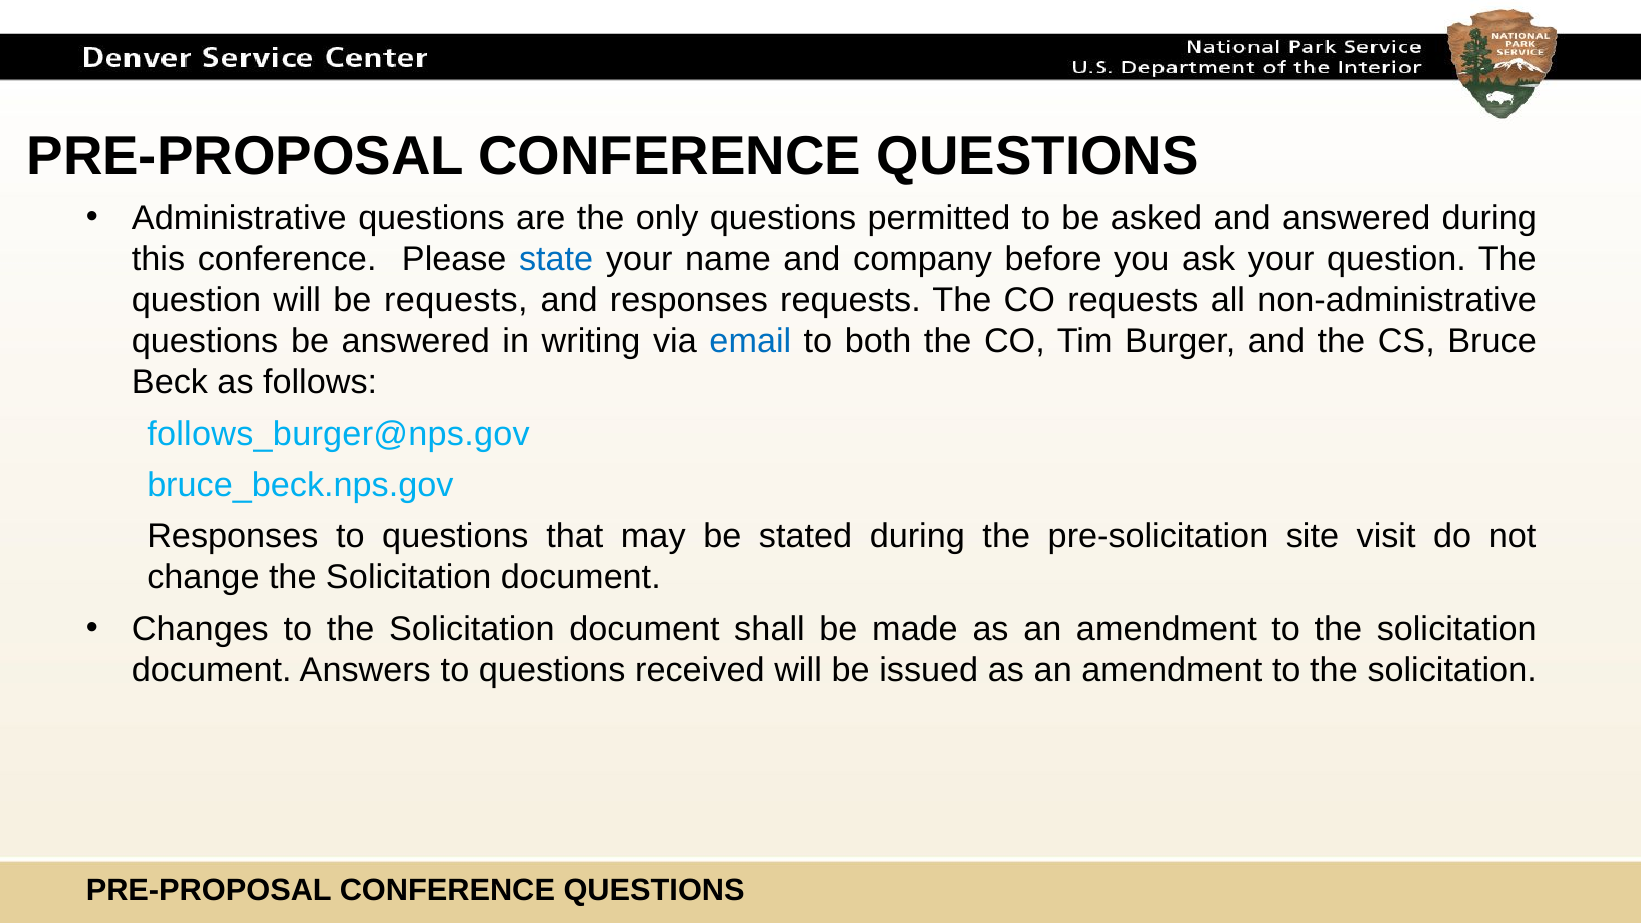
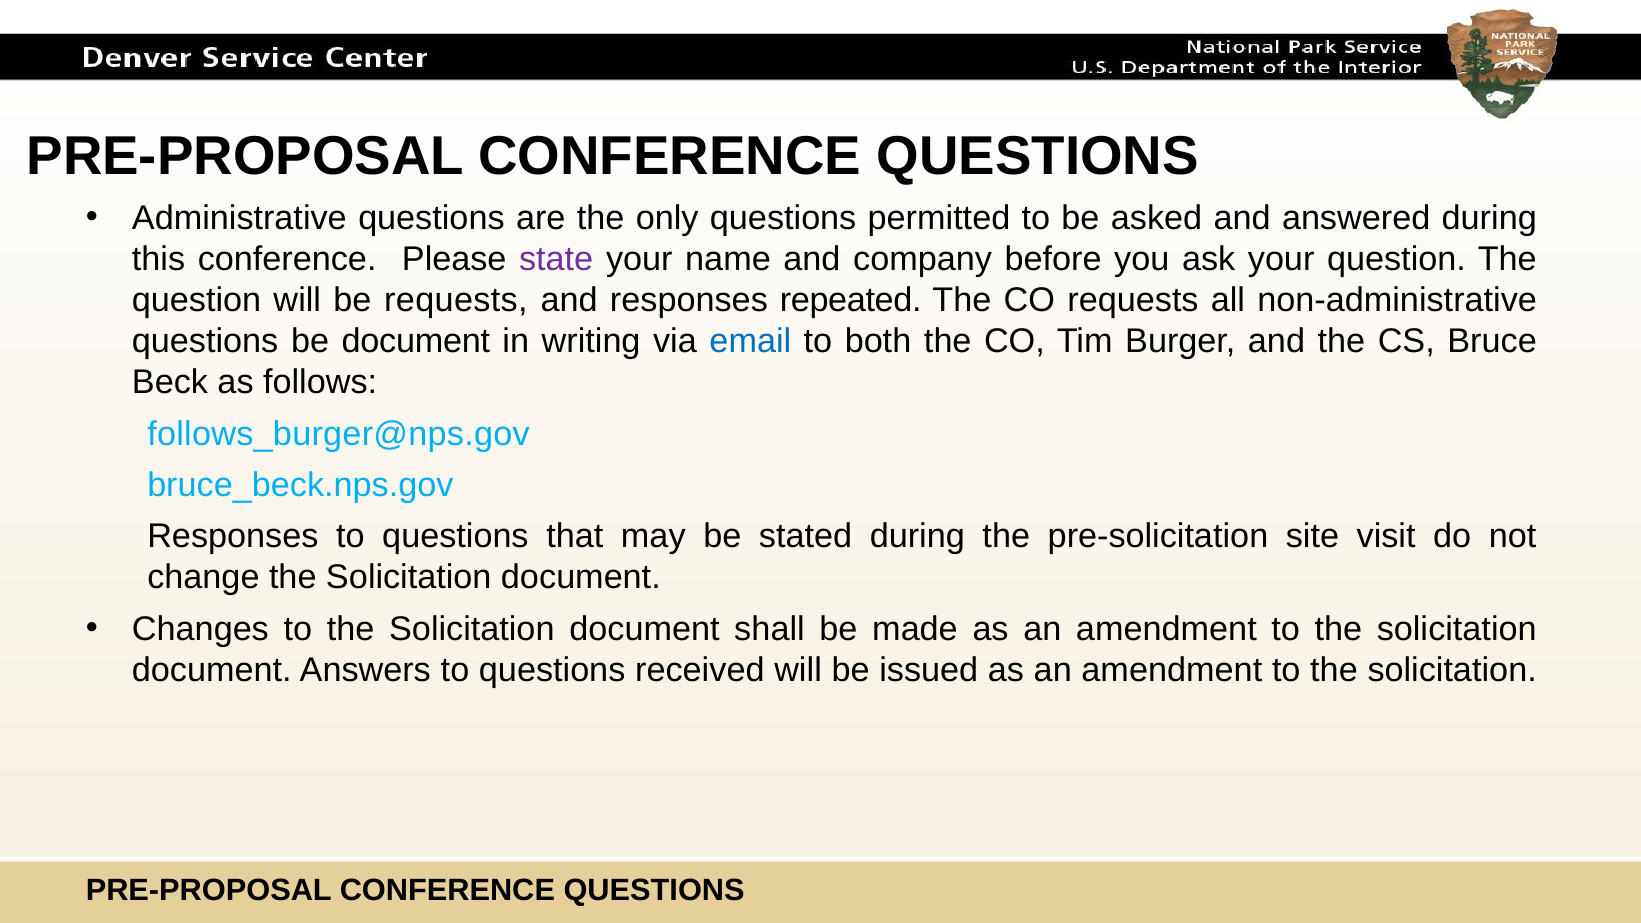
state colour: blue -> purple
responses requests: requests -> repeated
be answered: answered -> document
